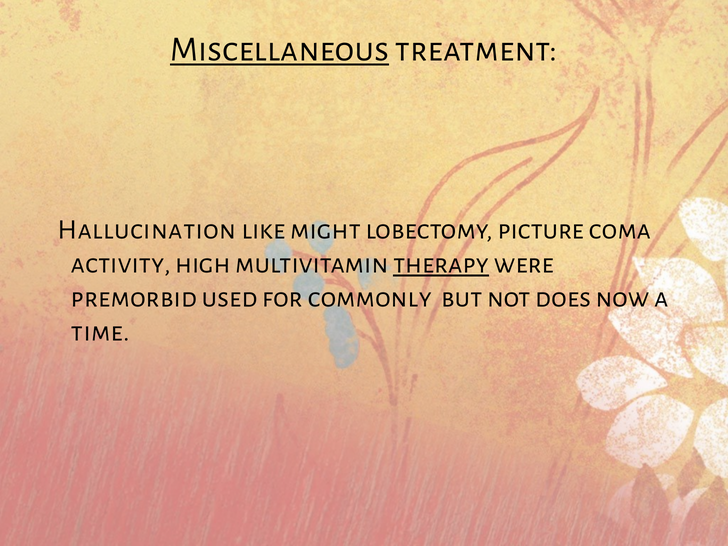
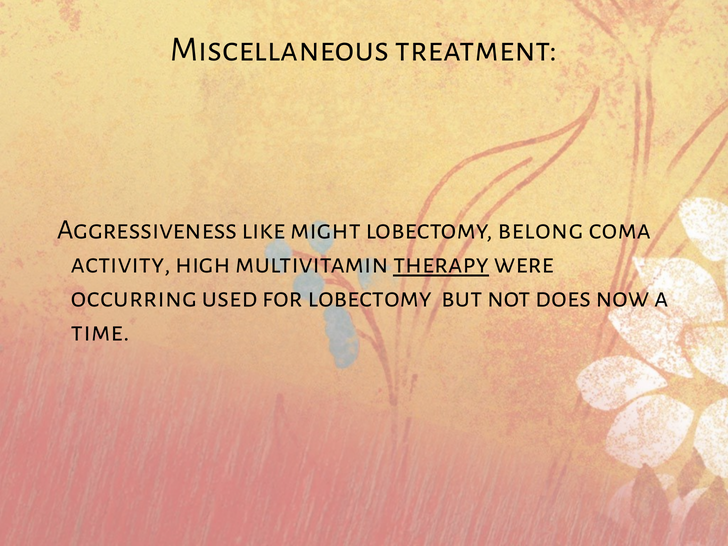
Miscellaneous underline: present -> none
Hallucination: Hallucination -> Aggressiveness
picture: picture -> belong
premorbid: premorbid -> occurring
for commonly: commonly -> lobectomy
